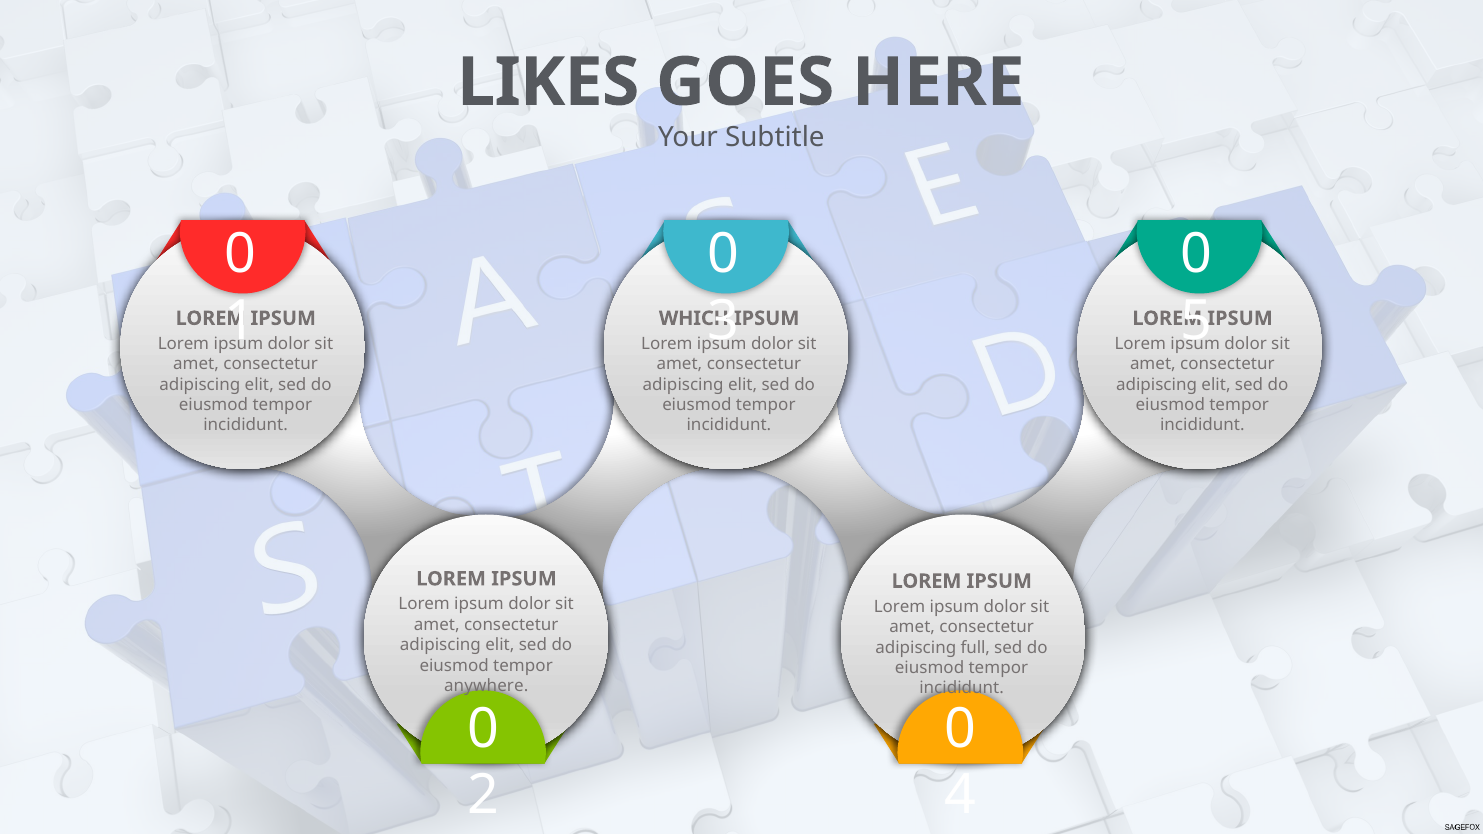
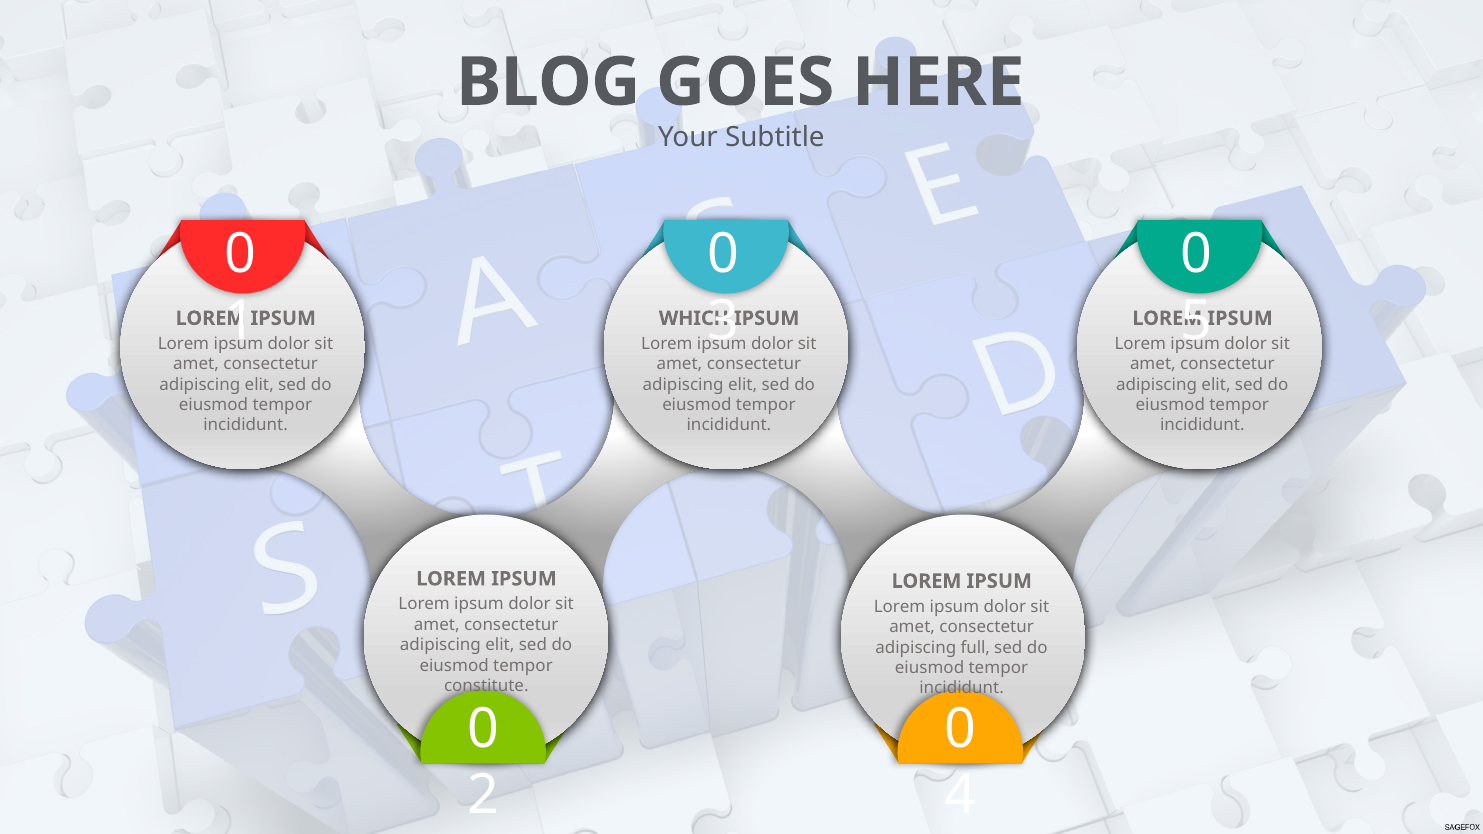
LIKES: LIKES -> BLOG
anywhere: anywhere -> constitute
